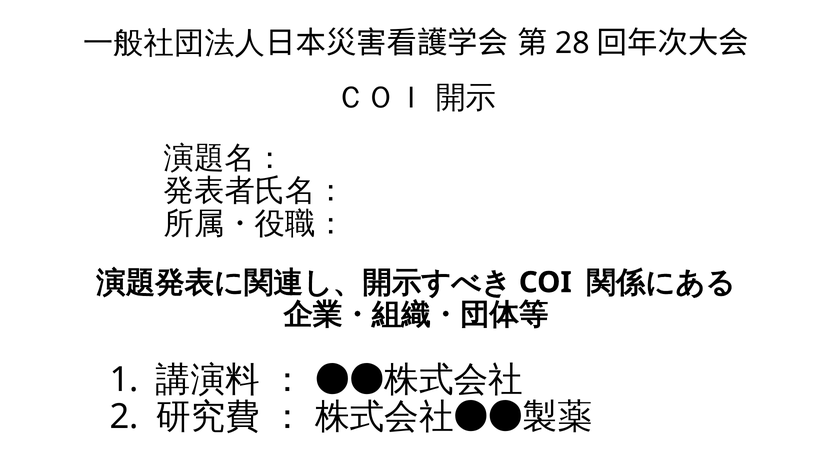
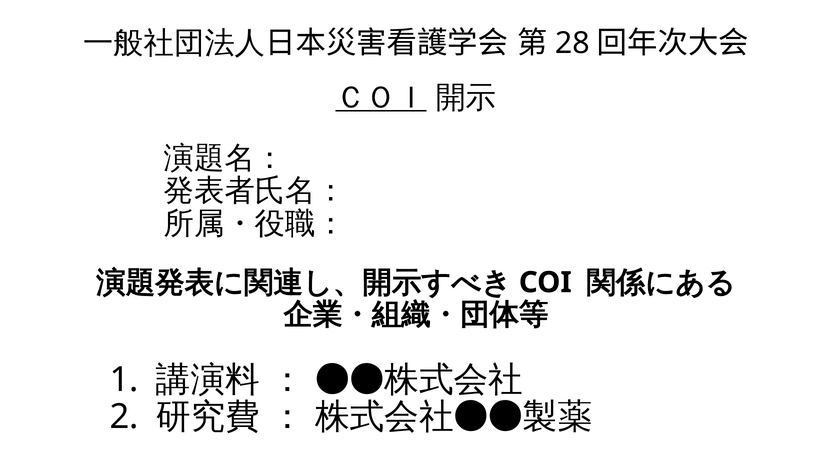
ＣＯＩ underline: none -> present
